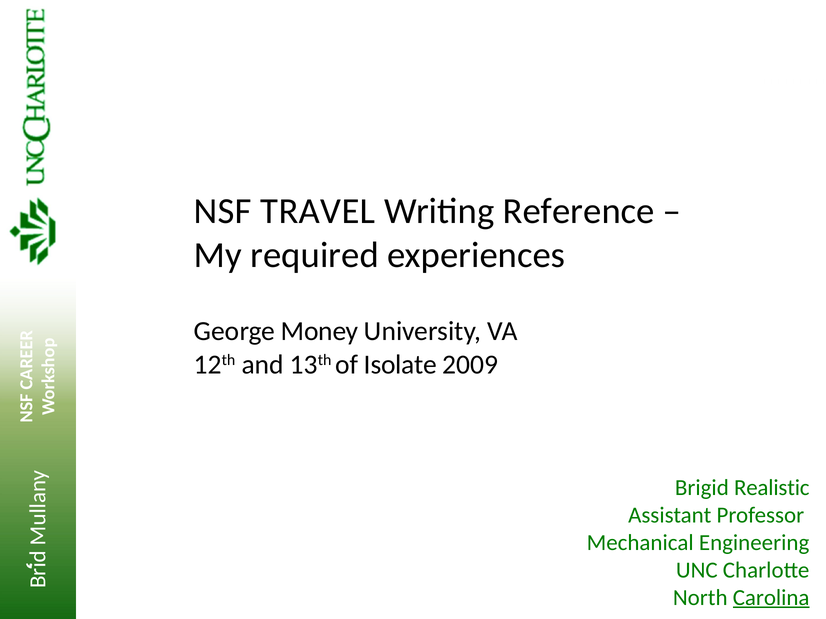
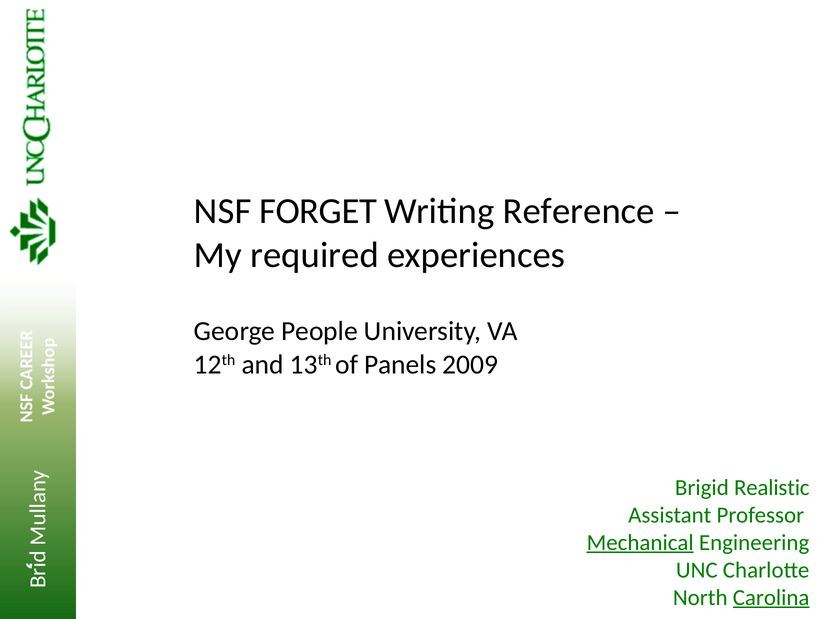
TRAVEL: TRAVEL -> FORGET
Money: Money -> People
Isolate: Isolate -> Panels
Mechanical underline: none -> present
